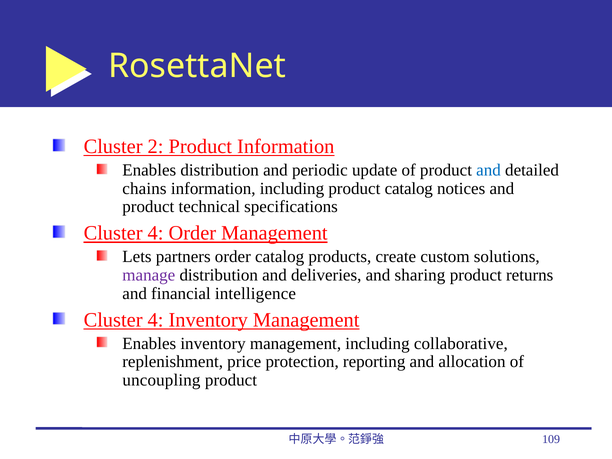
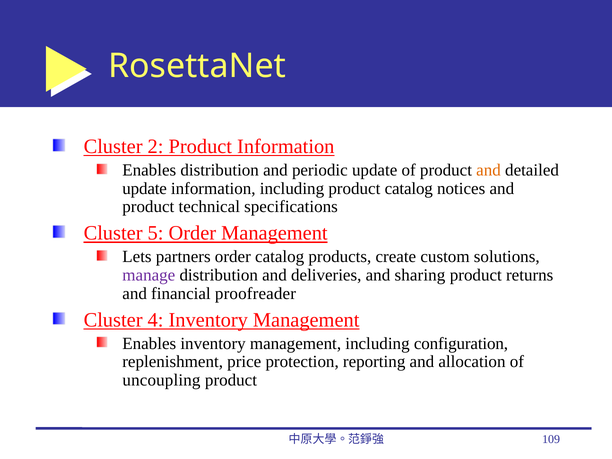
and at (489, 170) colour: blue -> orange
chains at (144, 189): chains -> update
4 at (156, 233): 4 -> 5
intelligence: intelligence -> proofreader
collaborative: collaborative -> configuration
